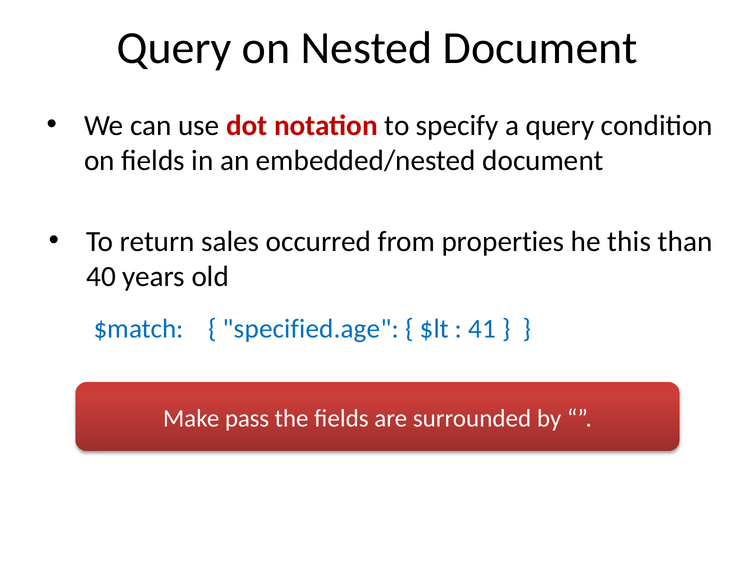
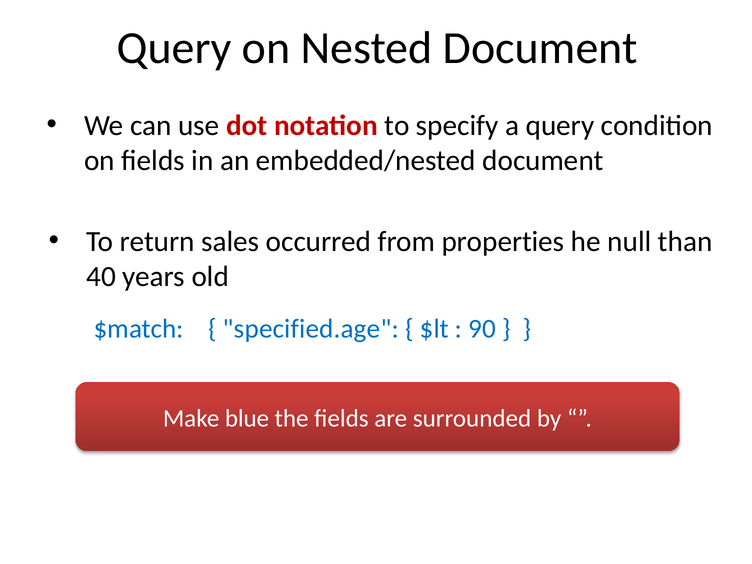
this: this -> null
41: 41 -> 90
pass: pass -> blue
